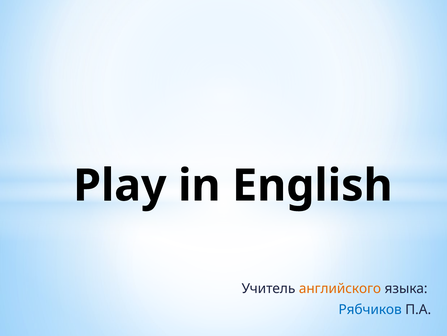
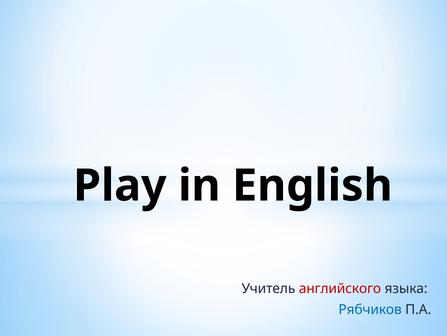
английского colour: orange -> red
